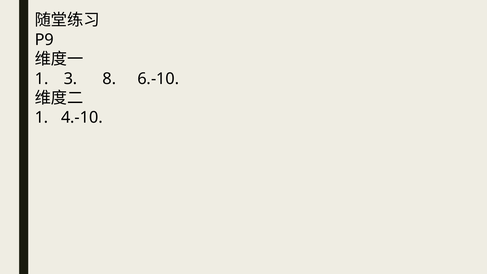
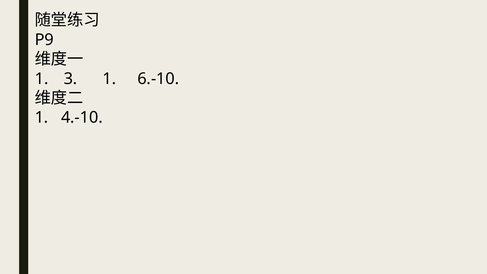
3 8: 8 -> 1
